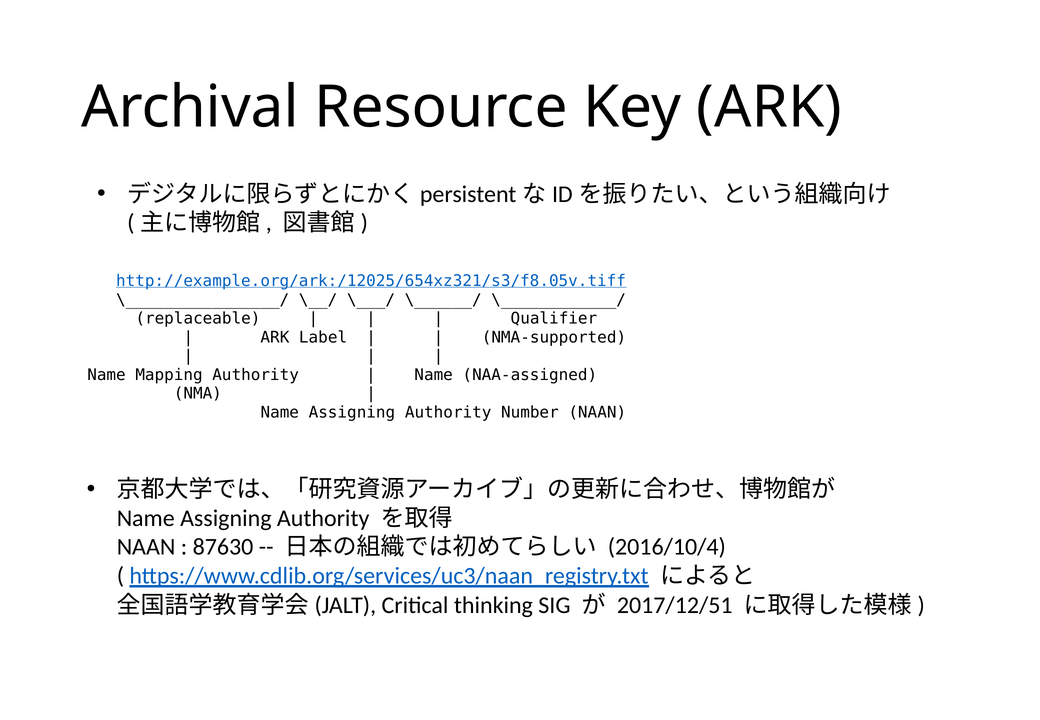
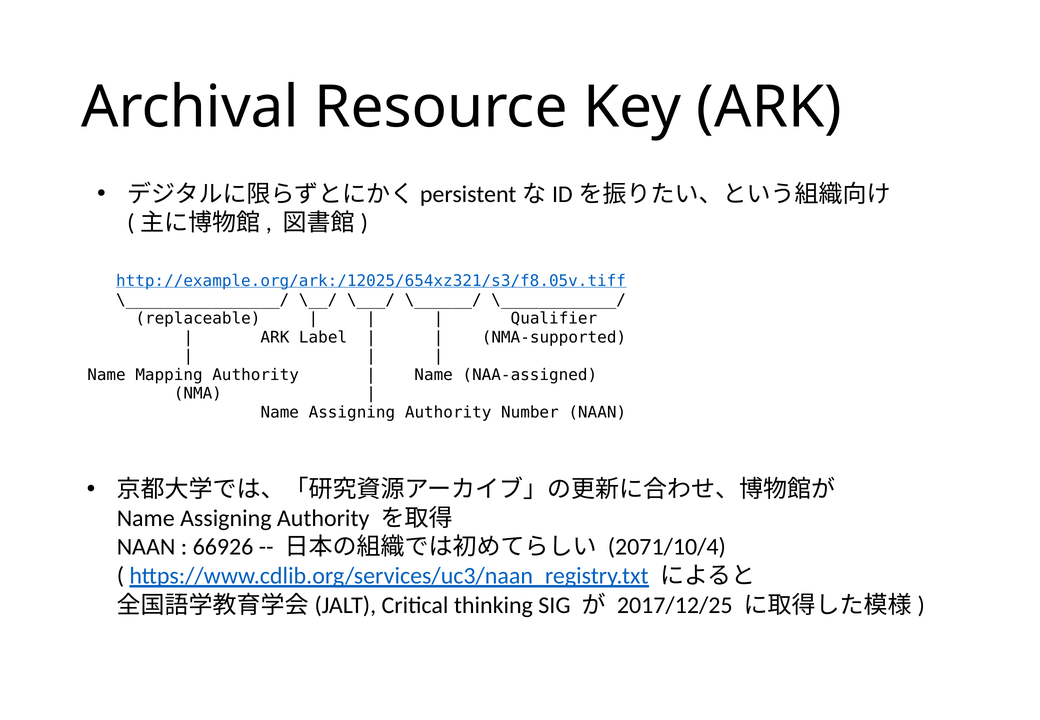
87630: 87630 -> 66926
2016/10/4: 2016/10/4 -> 2071/10/4
2017/12/51: 2017/12/51 -> 2017/12/25
